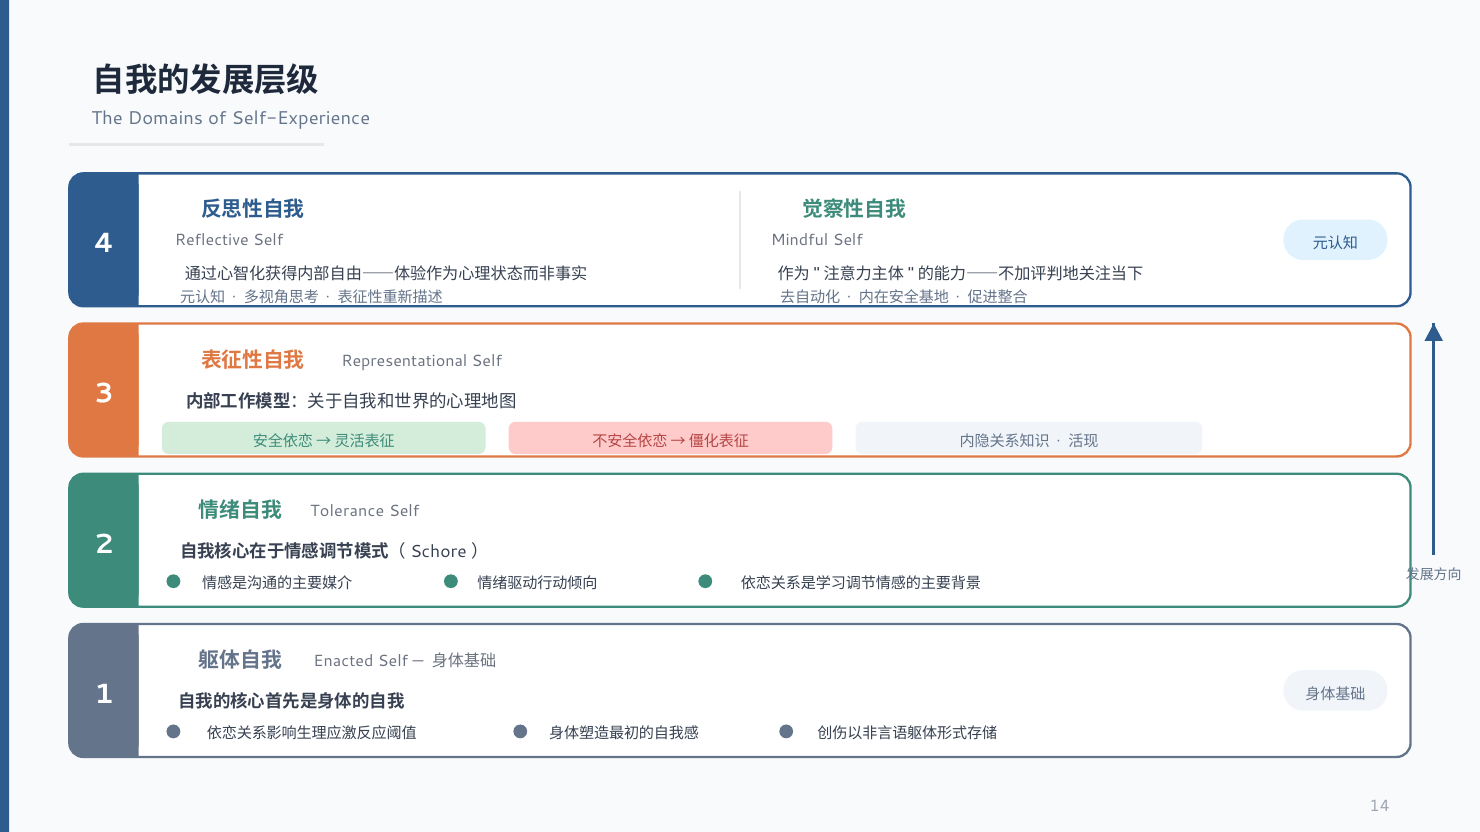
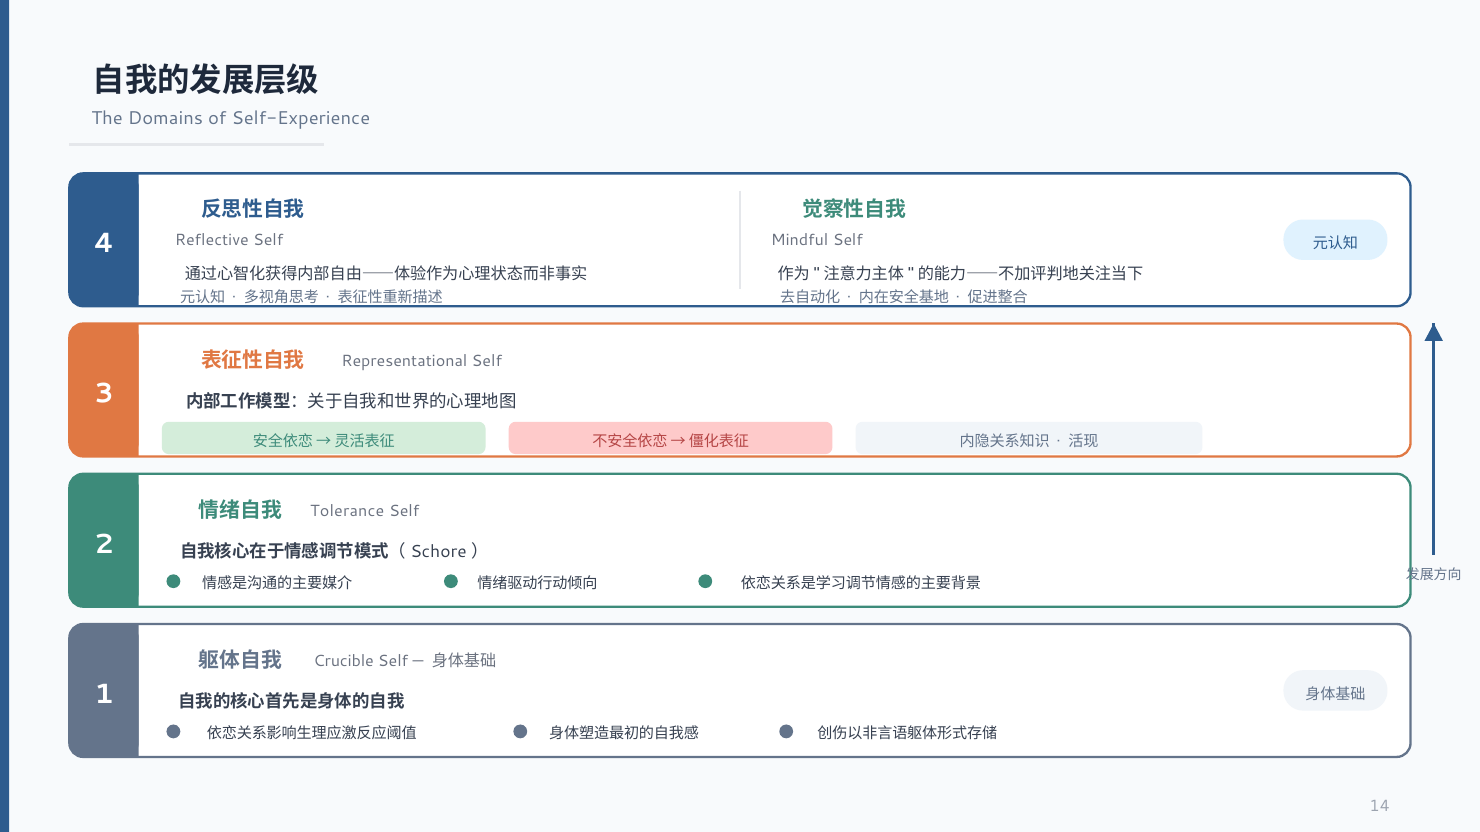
Enacted: Enacted -> Crucible
